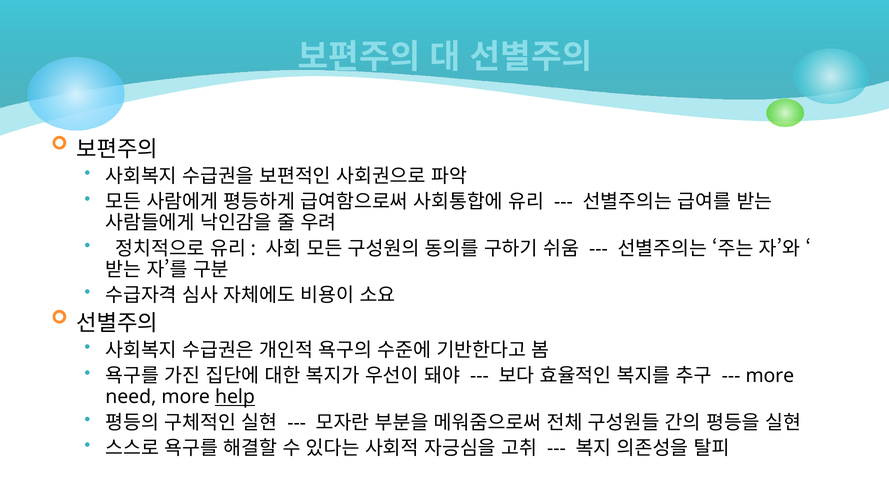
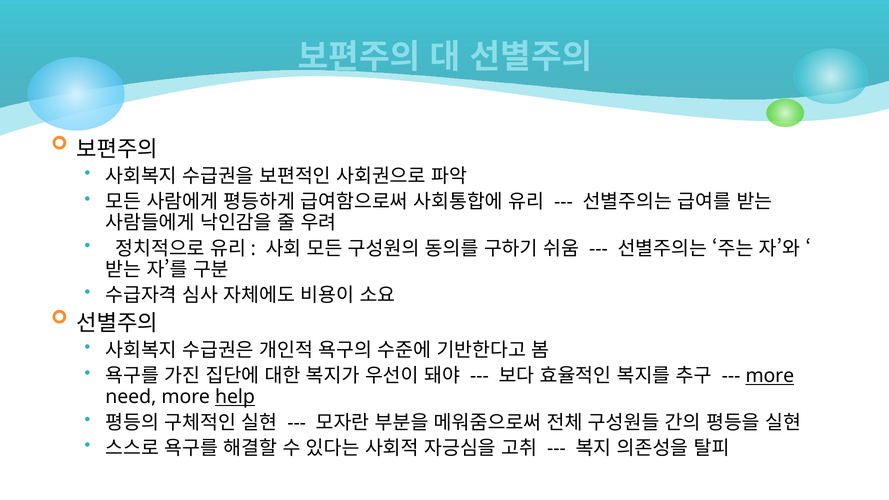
more at (770, 376) underline: none -> present
